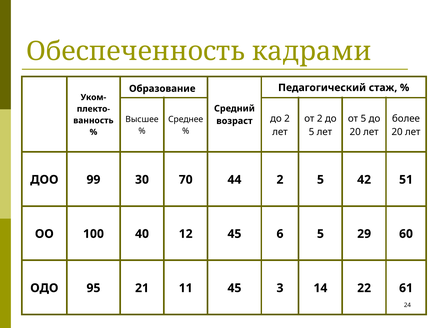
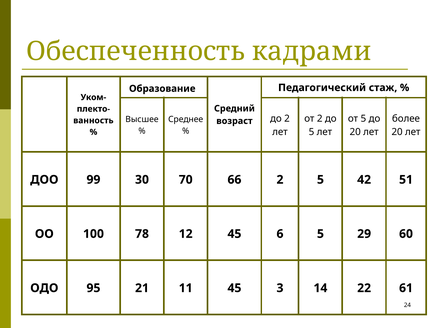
44: 44 -> 66
40: 40 -> 78
